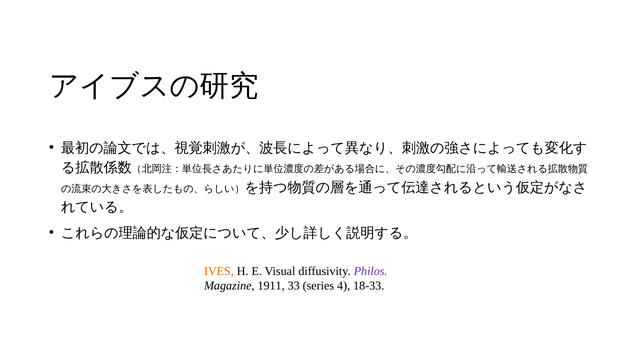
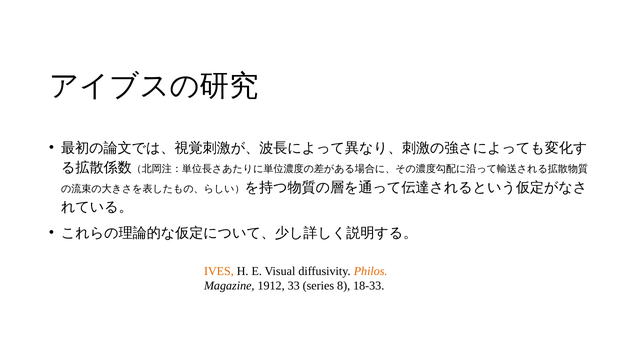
Philos colour: purple -> orange
1911: 1911 -> 1912
4: 4 -> 8
